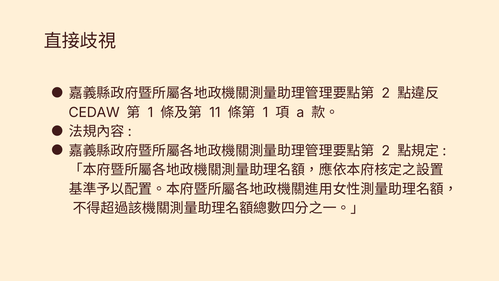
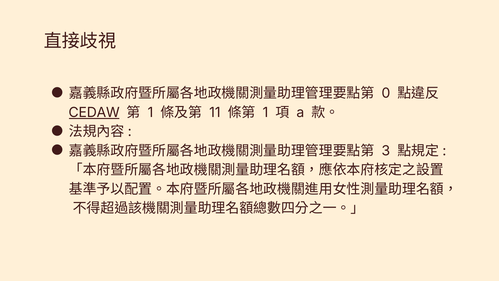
2 at (386, 93): 2 -> 0
CEDAW underline: none -> present
2 at (386, 151): 2 -> 3
